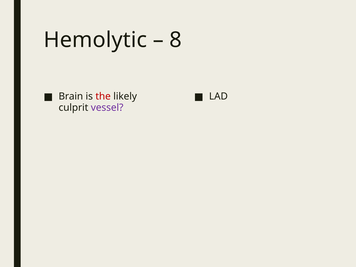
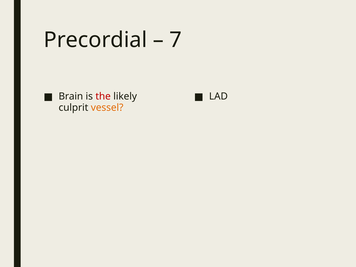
Hemolytic: Hemolytic -> Precordial
8: 8 -> 7
vessel colour: purple -> orange
